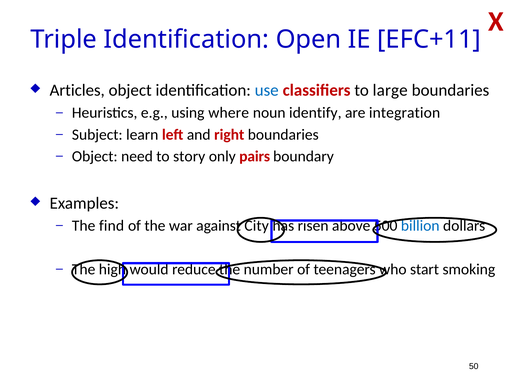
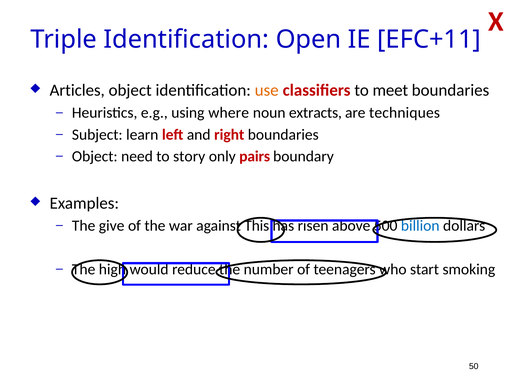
use colour: blue -> orange
large: large -> meet
identify: identify -> extracts
integration: integration -> techniques
find: find -> give
City: City -> This
